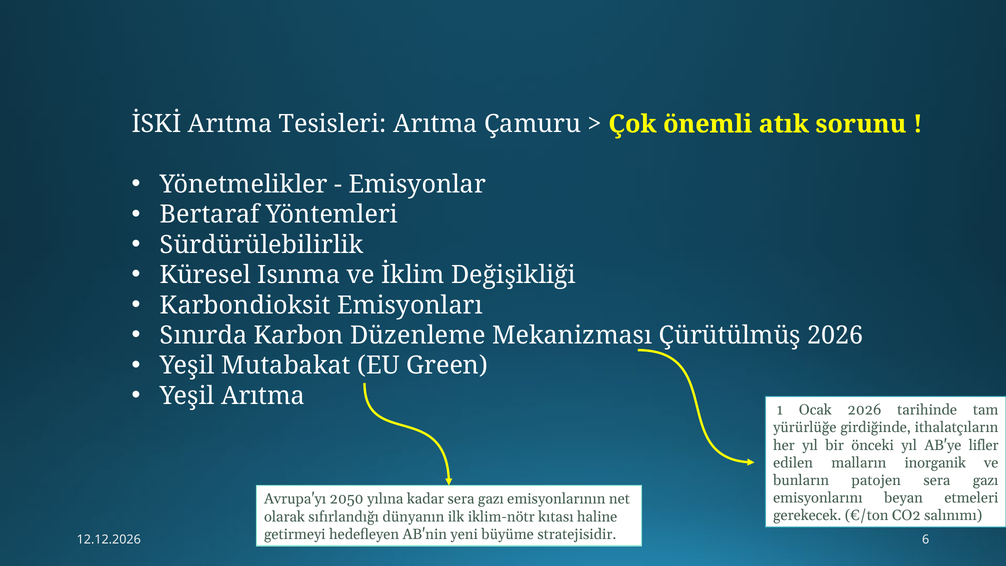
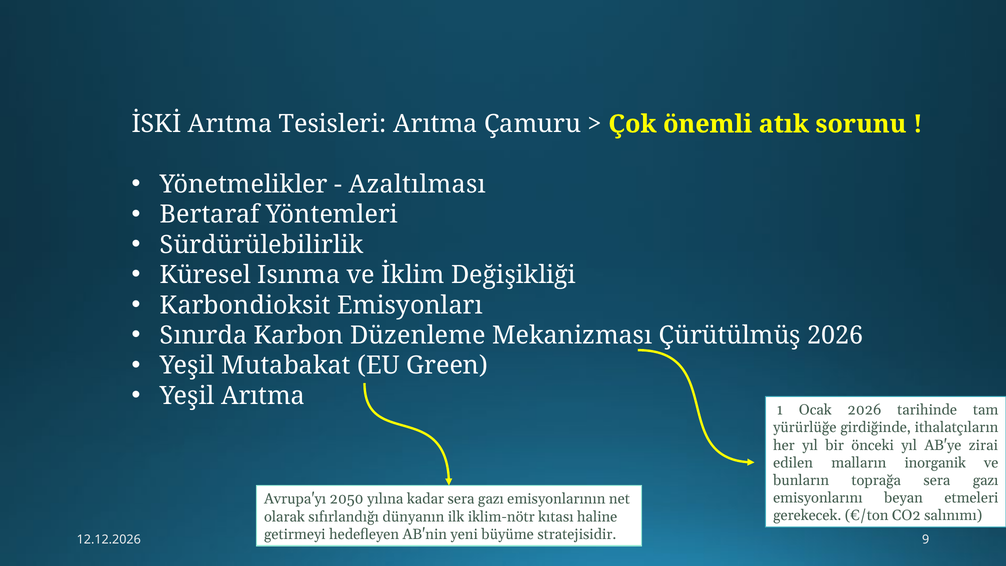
Emisyonlar: Emisyonlar -> Azaltılması
lifler: lifler -> zirai
patojen: patojen -> toprağa
6: 6 -> 9
